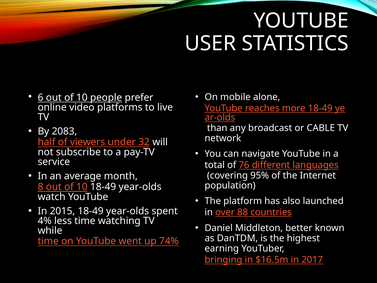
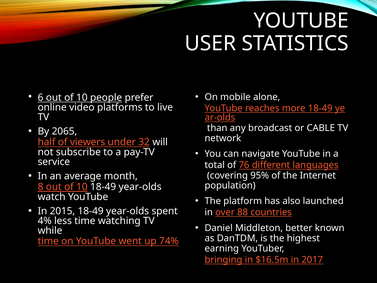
2083: 2083 -> 2065
